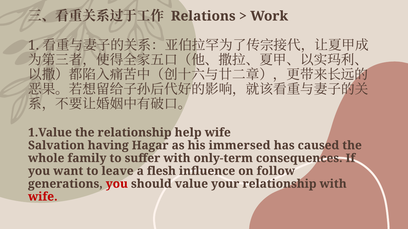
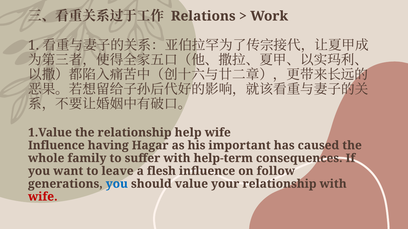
Salvation at (56, 146): Salvation -> Influence
immersed: immersed -> important
only-term: only-term -> help-term
you at (117, 184) colour: red -> blue
